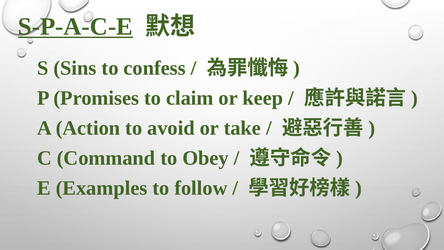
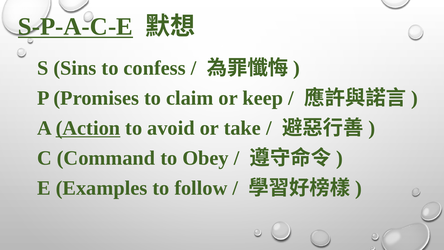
Action underline: none -> present
